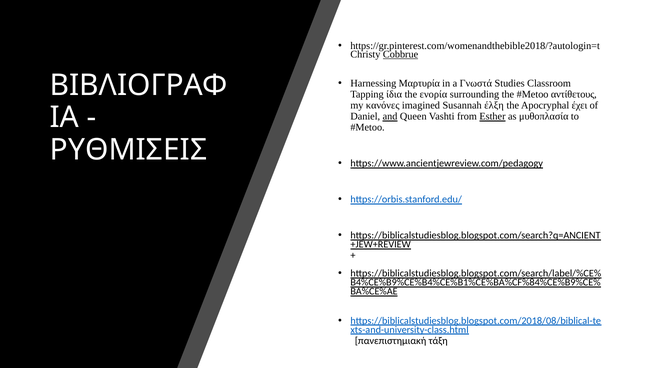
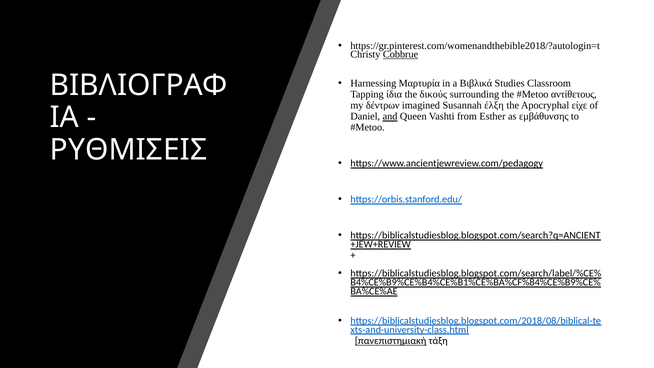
Γνωστά: Γνωστά -> Βιβλικά
ενορία: ενορία -> δικούς
κανόνες: κανόνες -> δέντρων
έχει: έχει -> είχε
Esther underline: present -> none
μυθοπλασία: μυθοπλασία -> εμβάθυνσης
πανεπιστημιακή underline: none -> present
